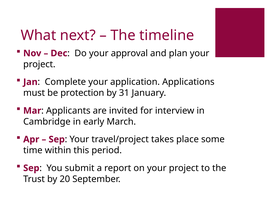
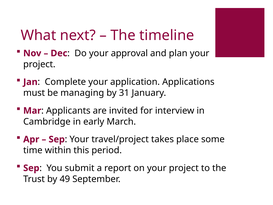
protection: protection -> managing
20: 20 -> 49
